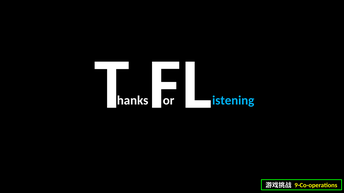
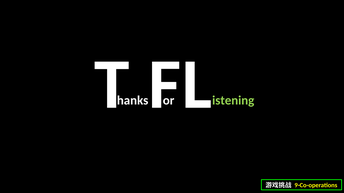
istening colour: light blue -> light green
